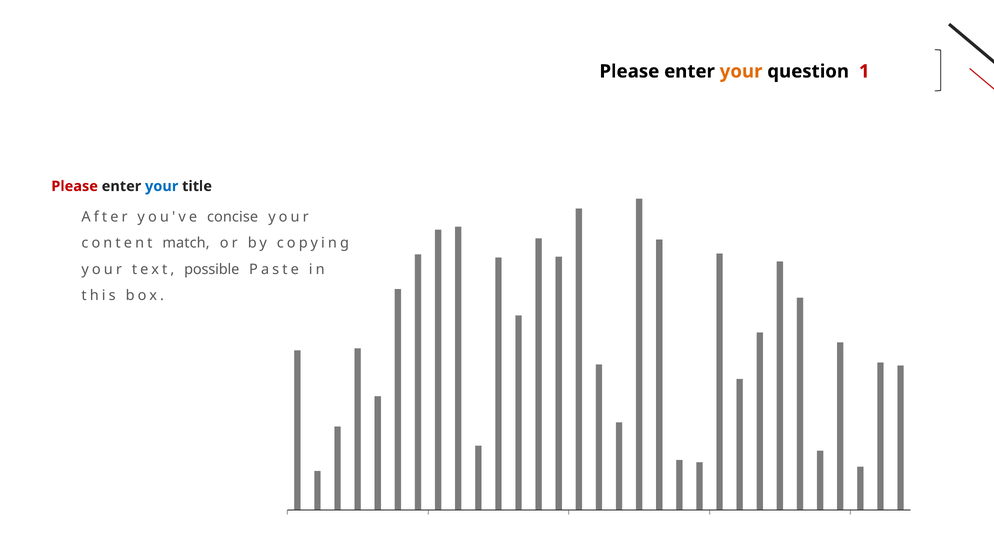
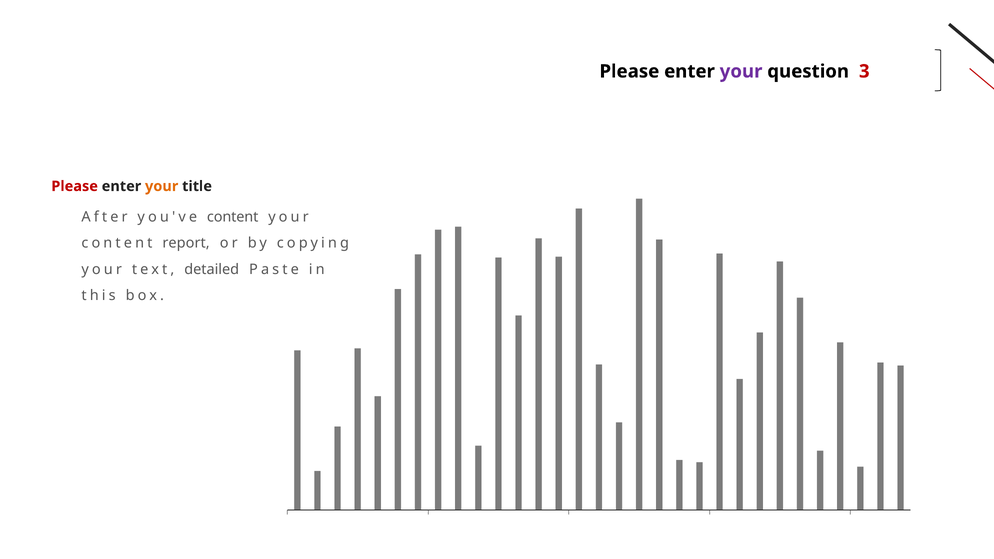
your at (741, 71) colour: orange -> purple
1: 1 -> 3
your at (162, 186) colour: blue -> orange
you've concise: concise -> content
match: match -> report
possible: possible -> detailed
